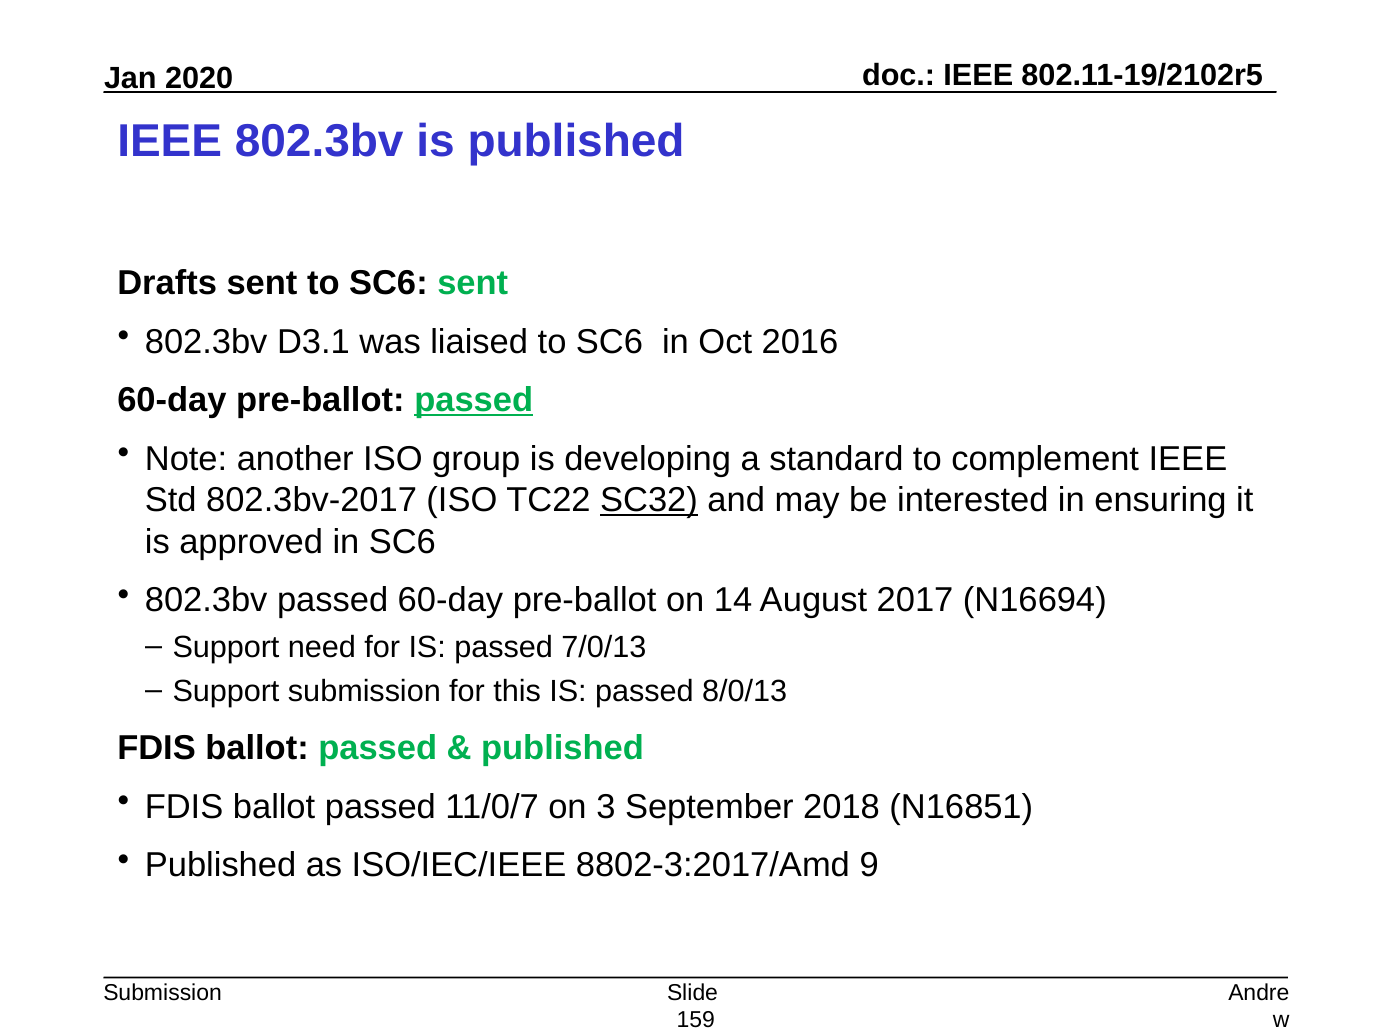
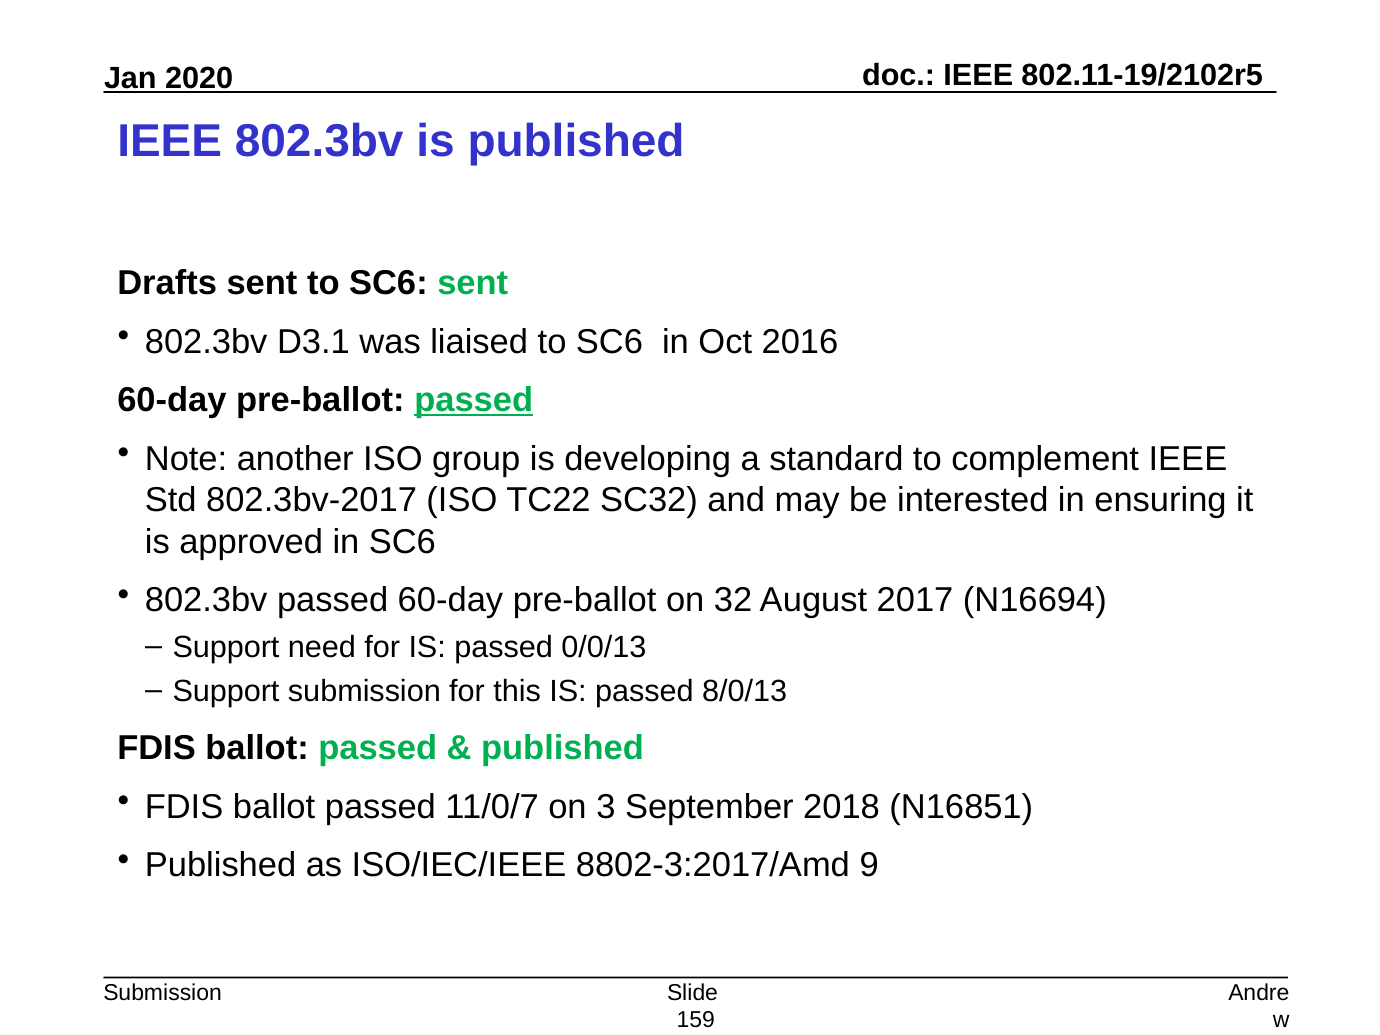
SC32 underline: present -> none
14: 14 -> 32
7/0/13: 7/0/13 -> 0/0/13
